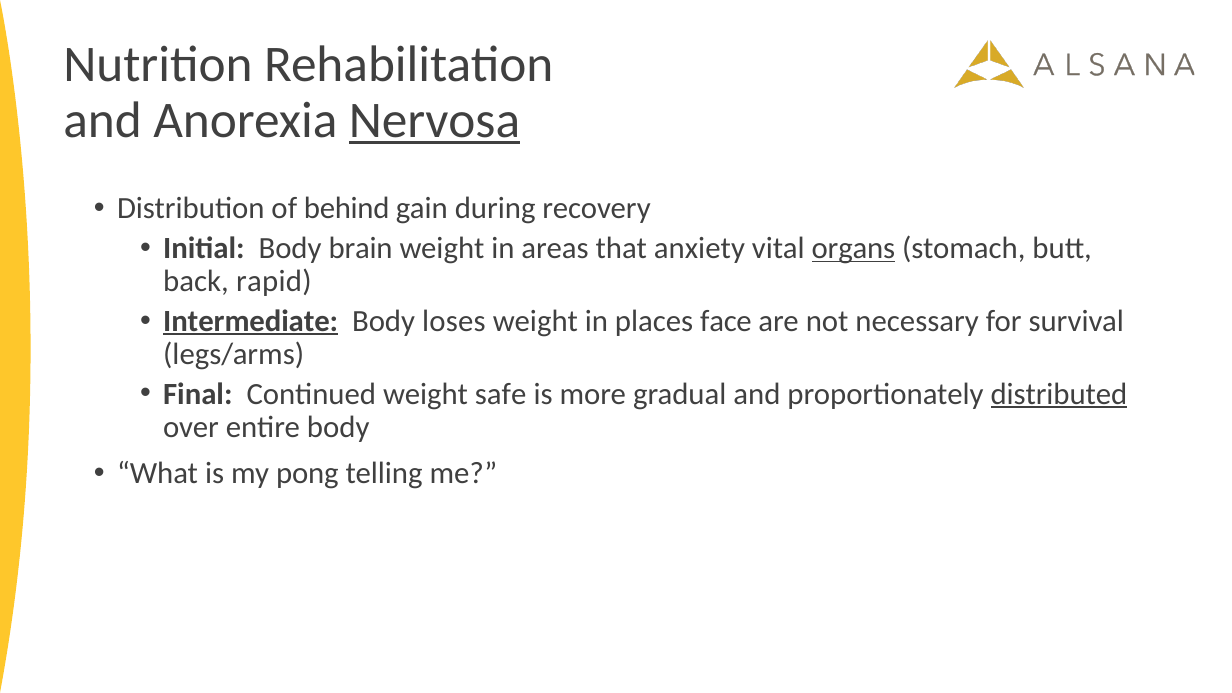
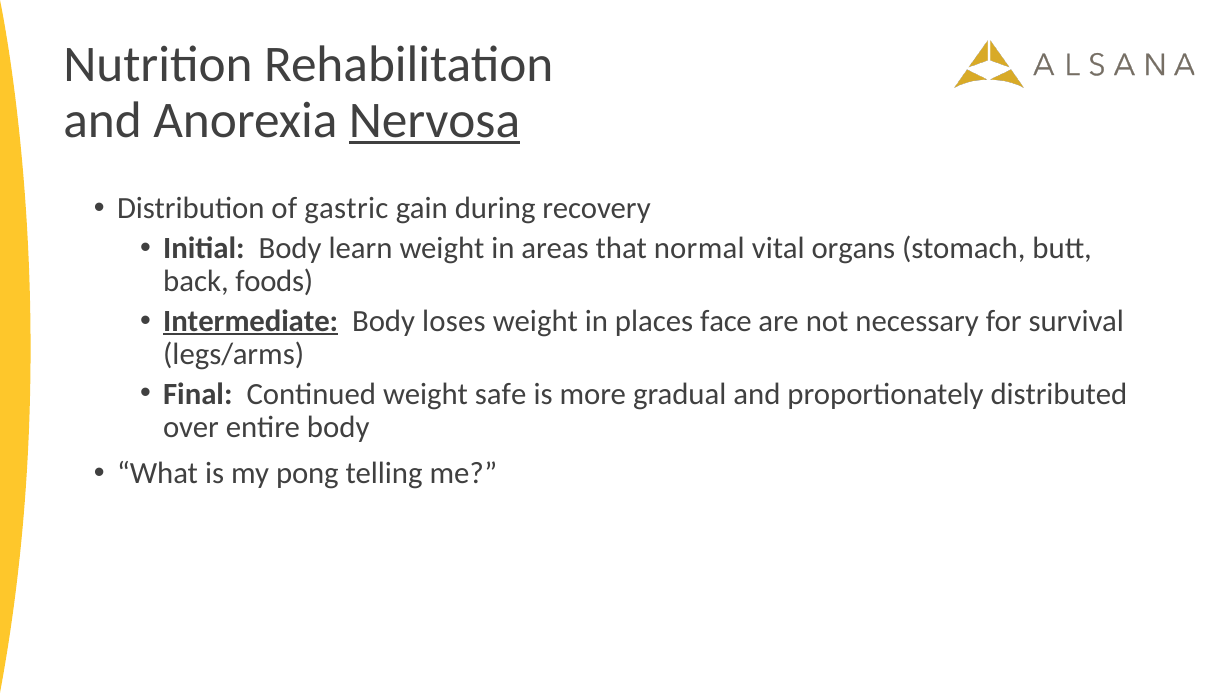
behind: behind -> gastric
brain: brain -> learn
anxiety: anxiety -> normal
organs underline: present -> none
rapid: rapid -> foods
distributed underline: present -> none
